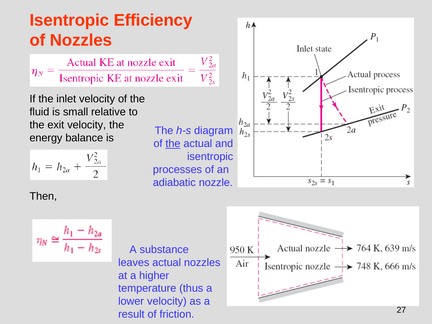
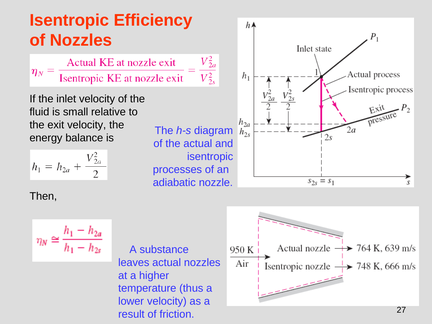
the at (173, 144) underline: present -> none
